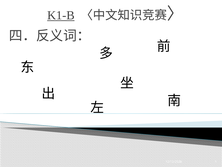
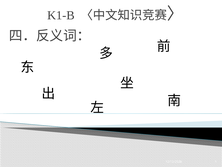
K1-B underline: present -> none
